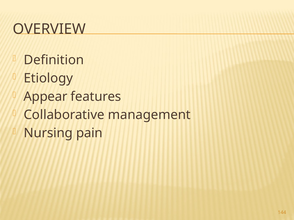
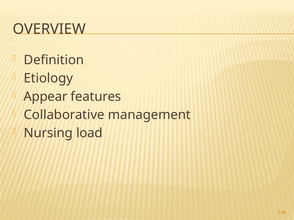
pain: pain -> load
